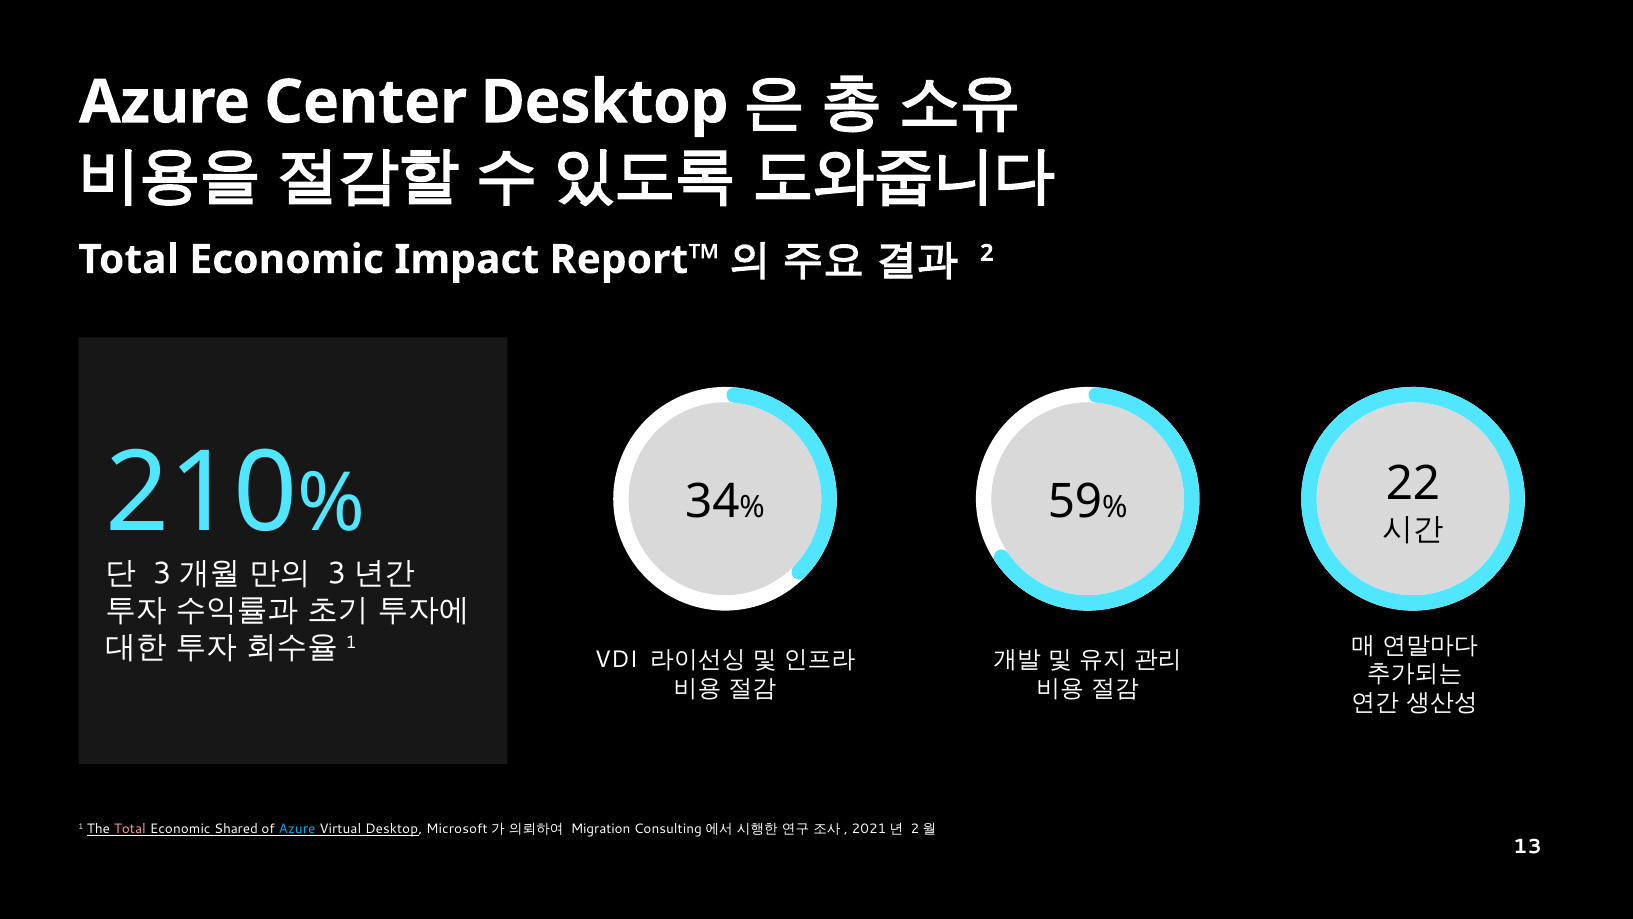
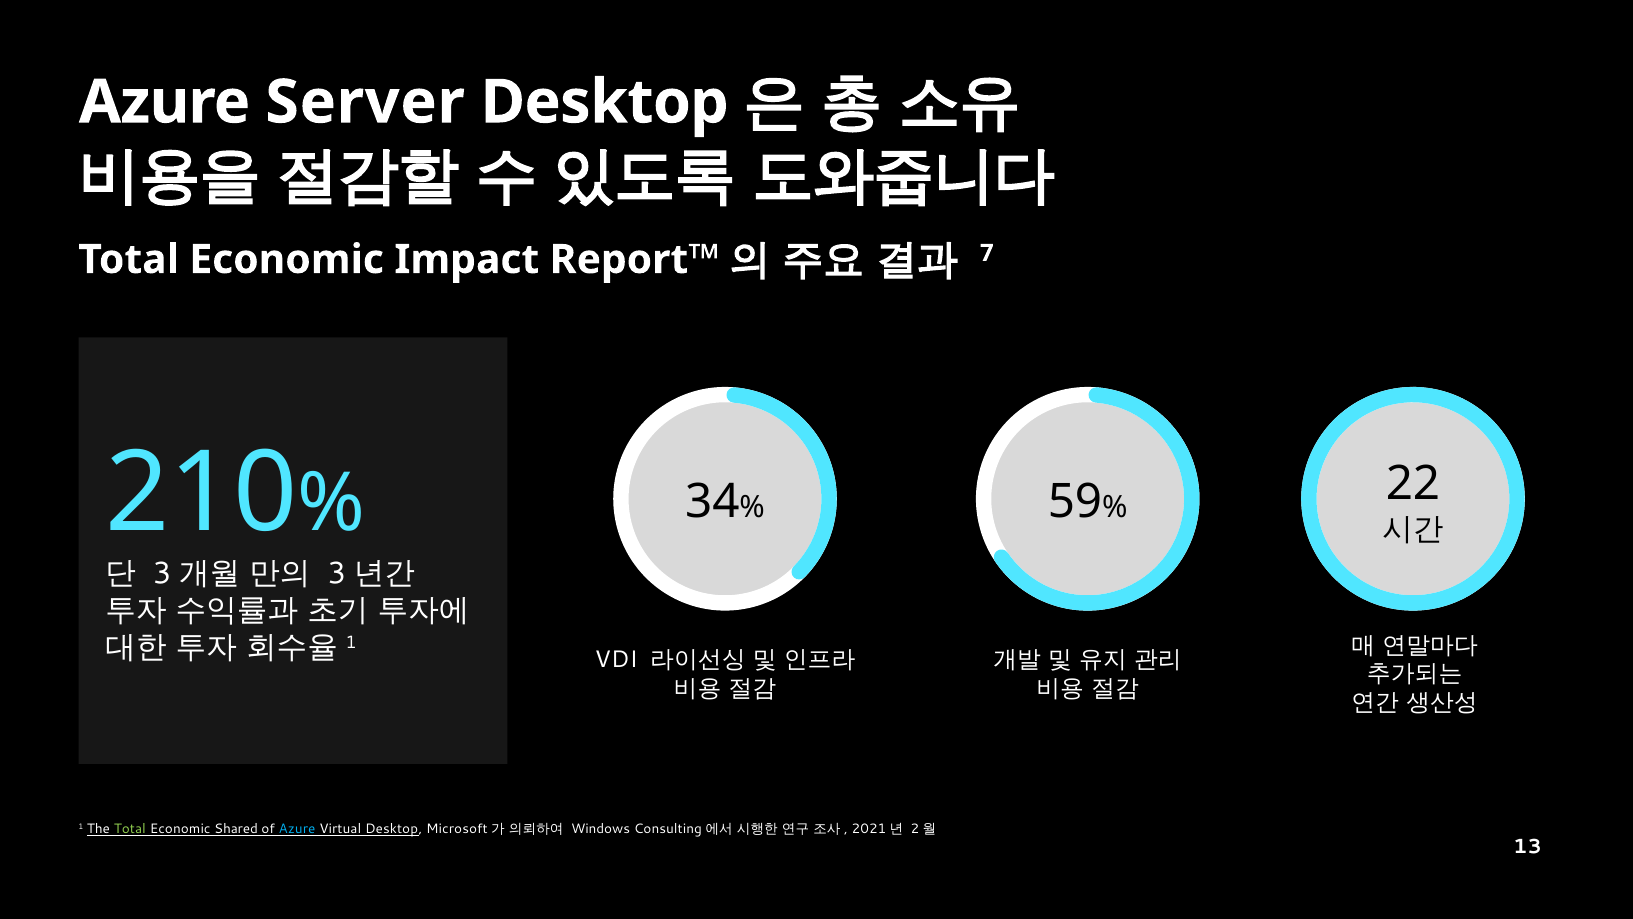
Center: Center -> Server
2: 2 -> 7
Total at (130, 828) colour: pink -> light green
Migration: Migration -> Windows
